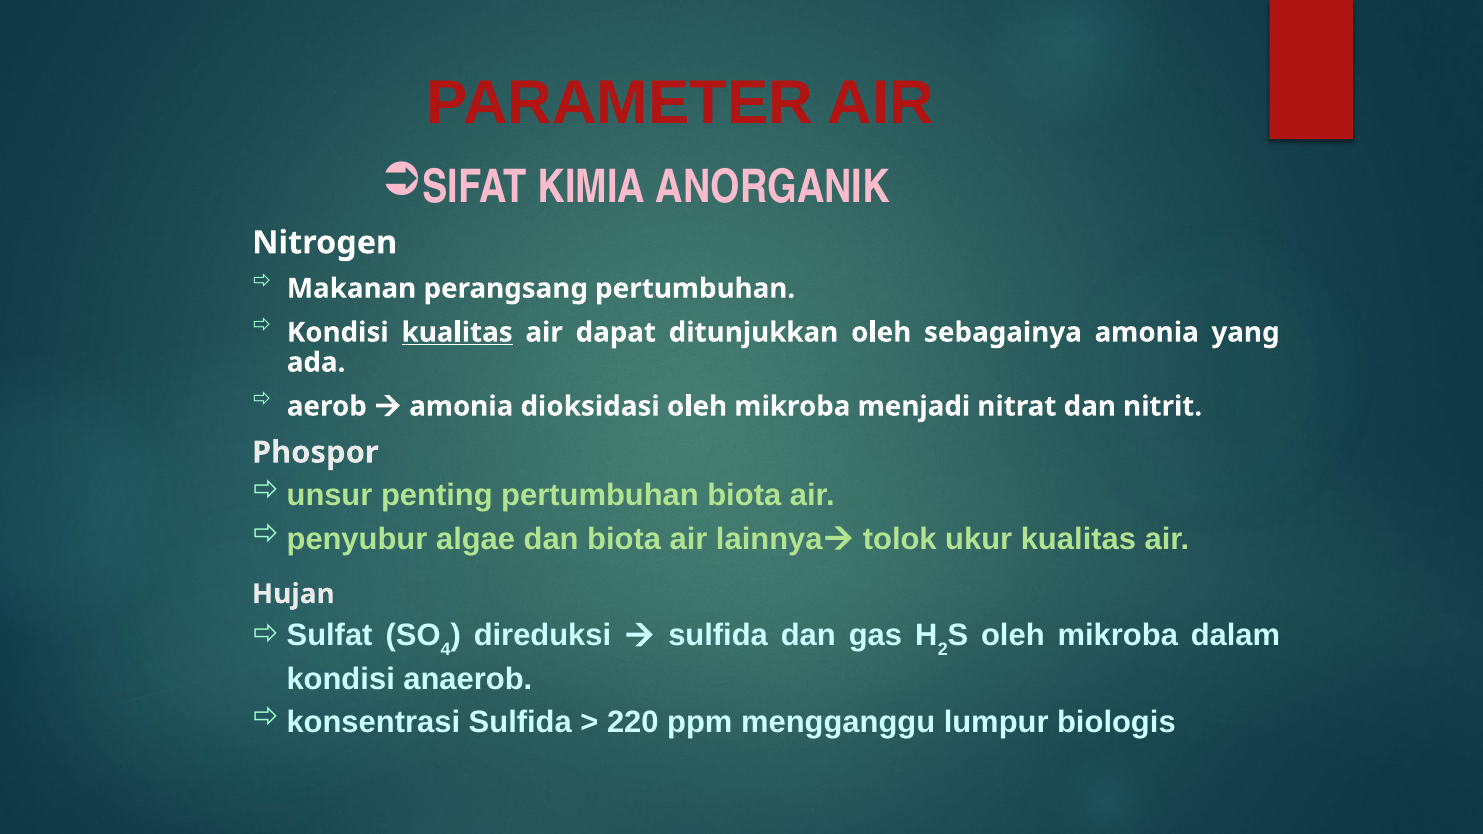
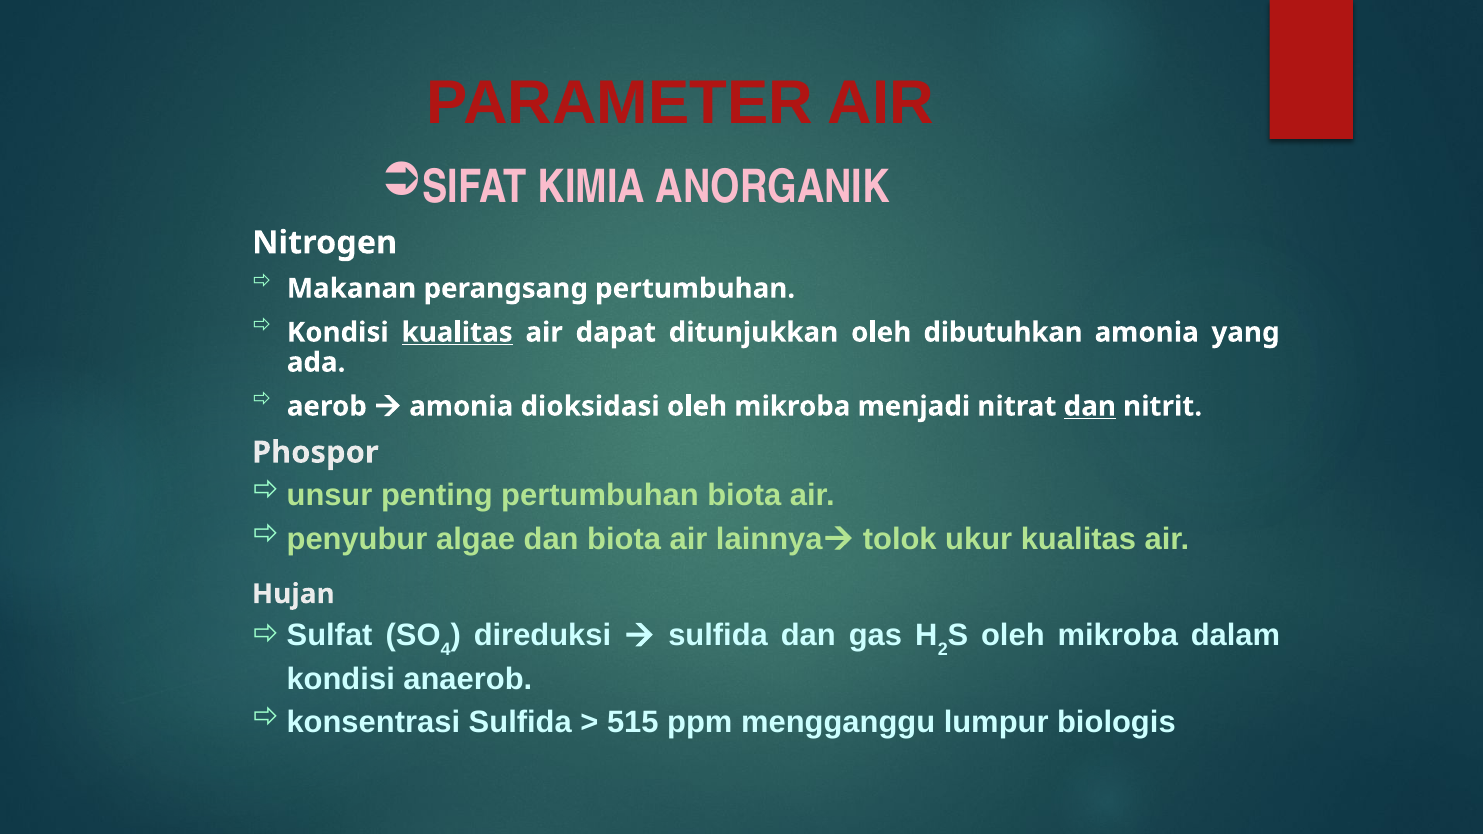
sebagainya: sebagainya -> dibutuhkan
dan at (1090, 406) underline: none -> present
220: 220 -> 515
